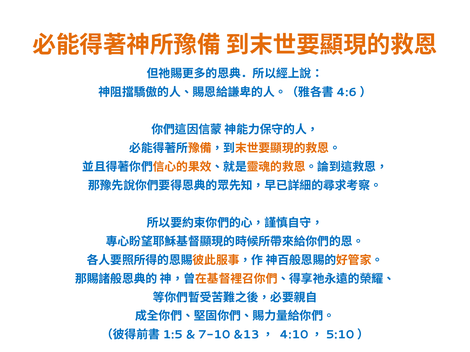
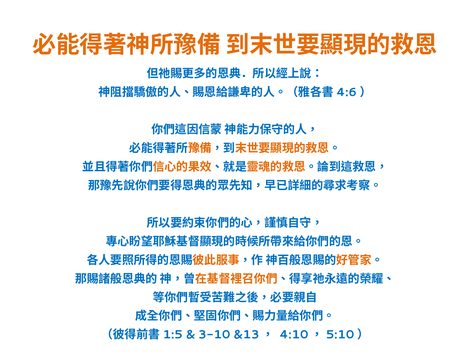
7-10: 7-10 -> 3-10
